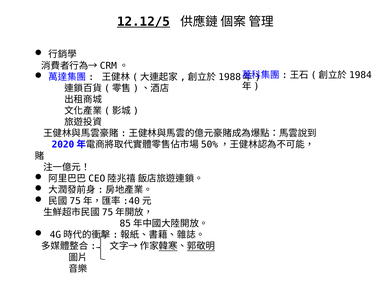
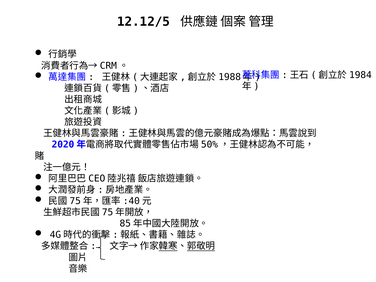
12.12/5 underline: present -> none
